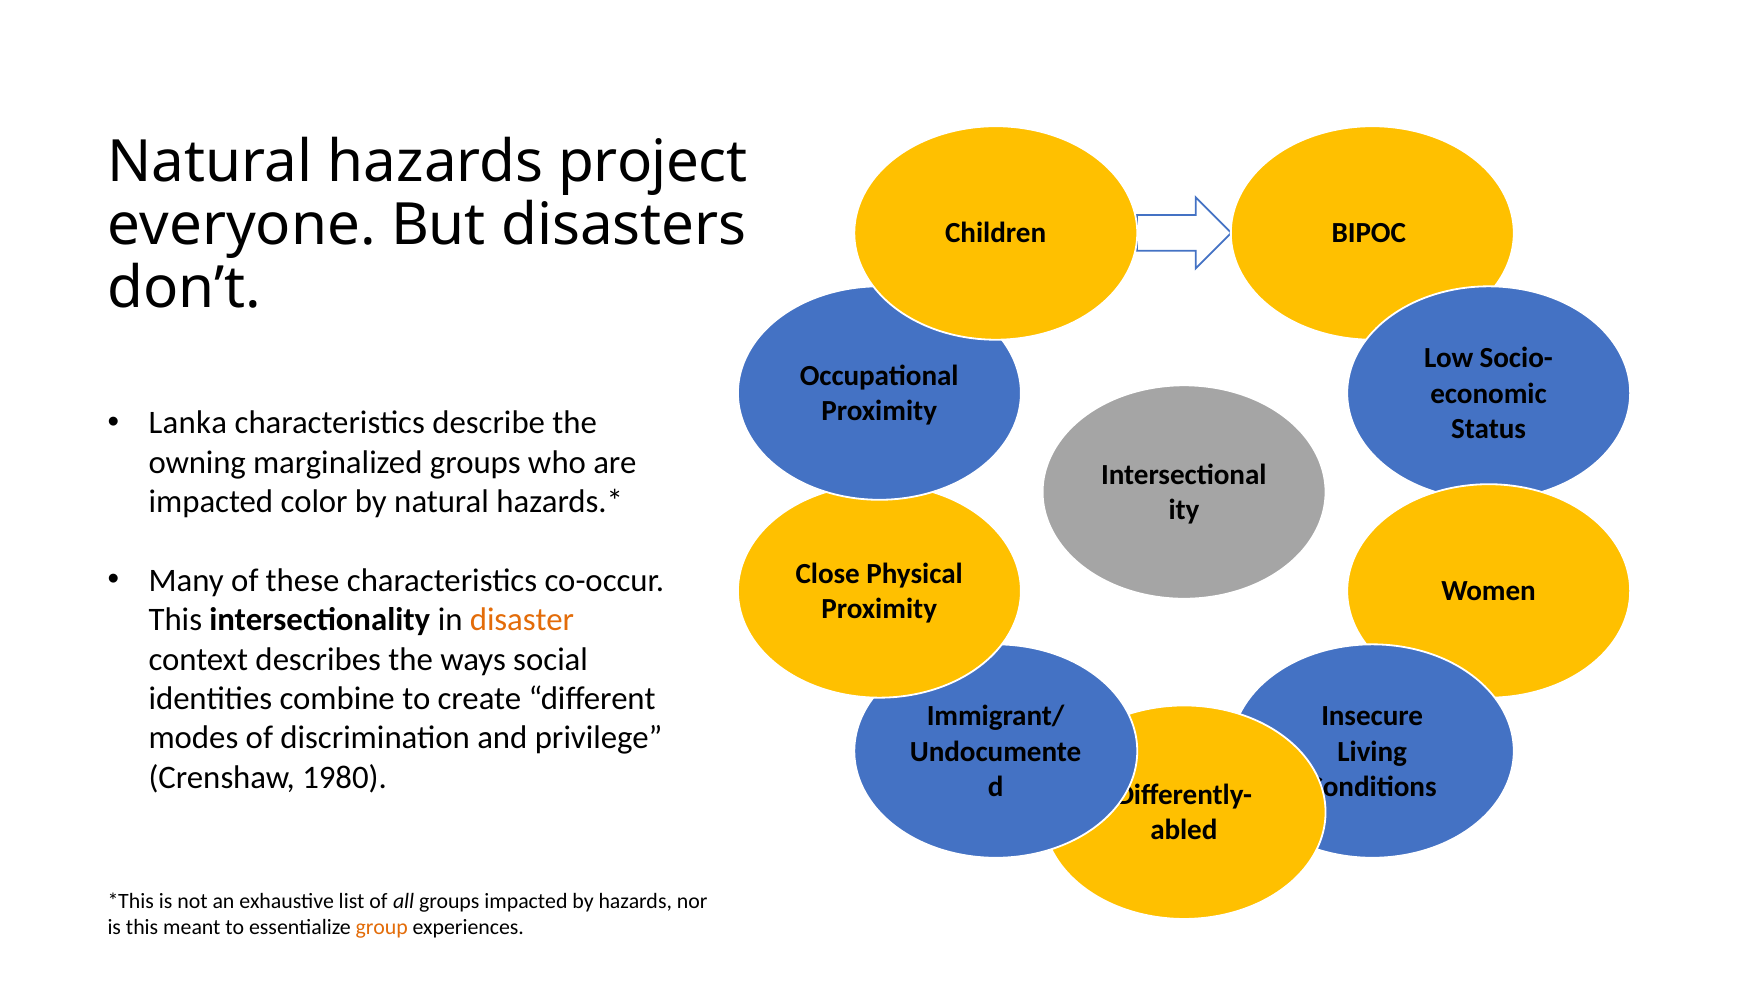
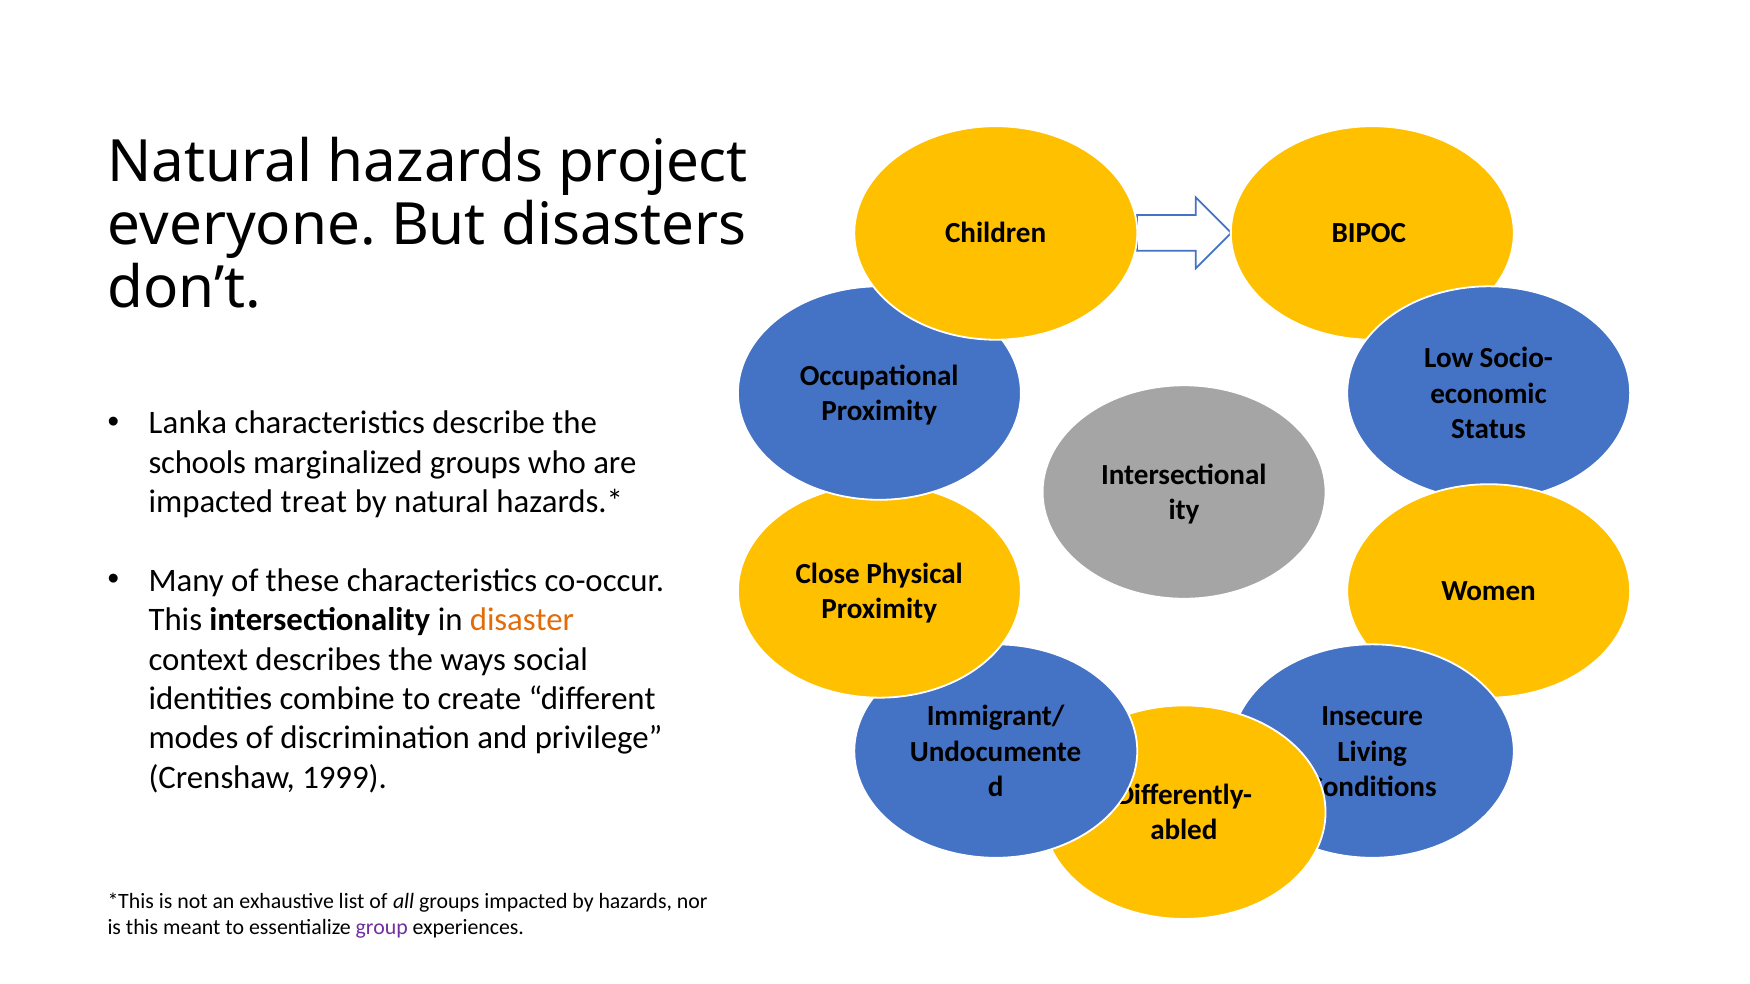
owning: owning -> schools
color: color -> treat
1980: 1980 -> 1999
group colour: orange -> purple
